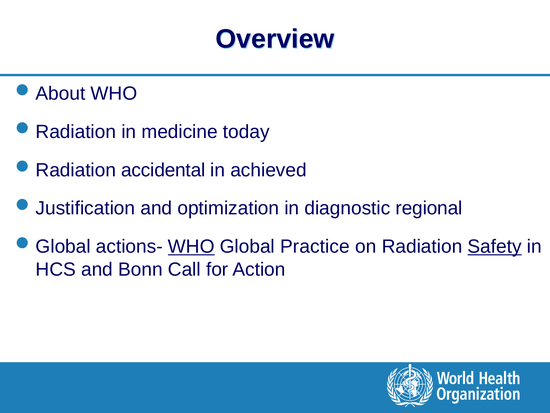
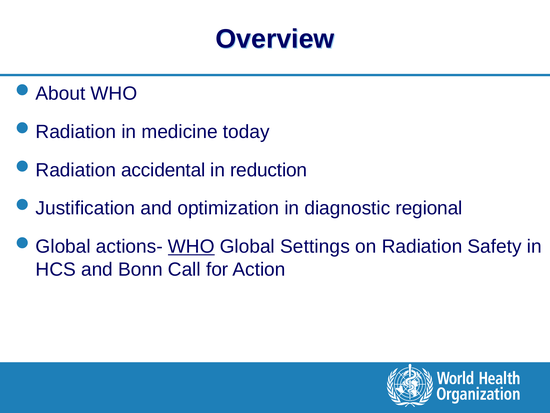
achieved: achieved -> reduction
Practice: Practice -> Settings
Safety underline: present -> none
